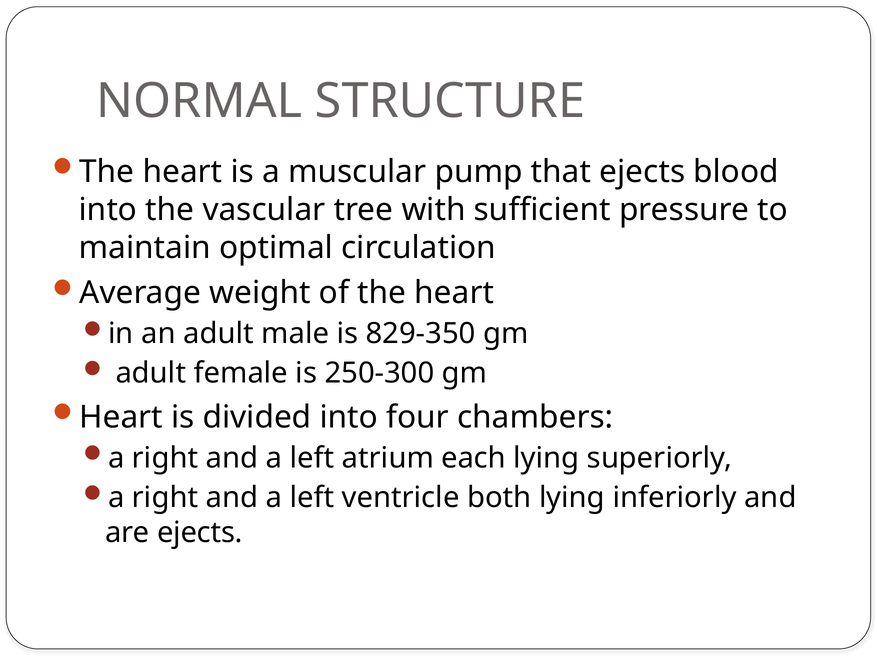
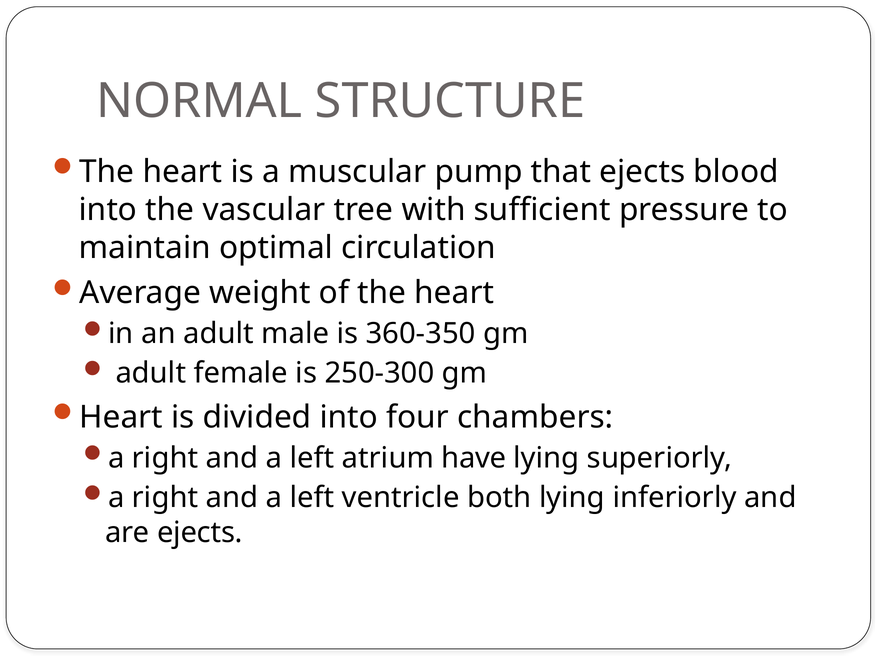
829-350: 829-350 -> 360-350
each: each -> have
